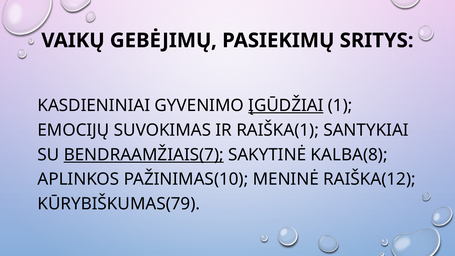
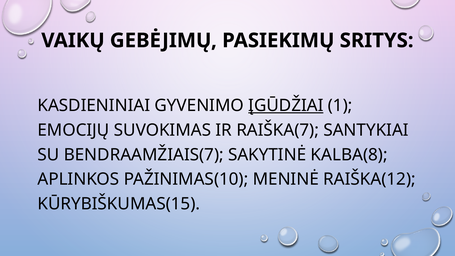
RAIŠKA(1: RAIŠKA(1 -> RAIŠKA(7
BENDRAAMŽIAIS(7 underline: present -> none
KŪRYBIŠKUMAS(79: KŪRYBIŠKUMAS(79 -> KŪRYBIŠKUMAS(15
